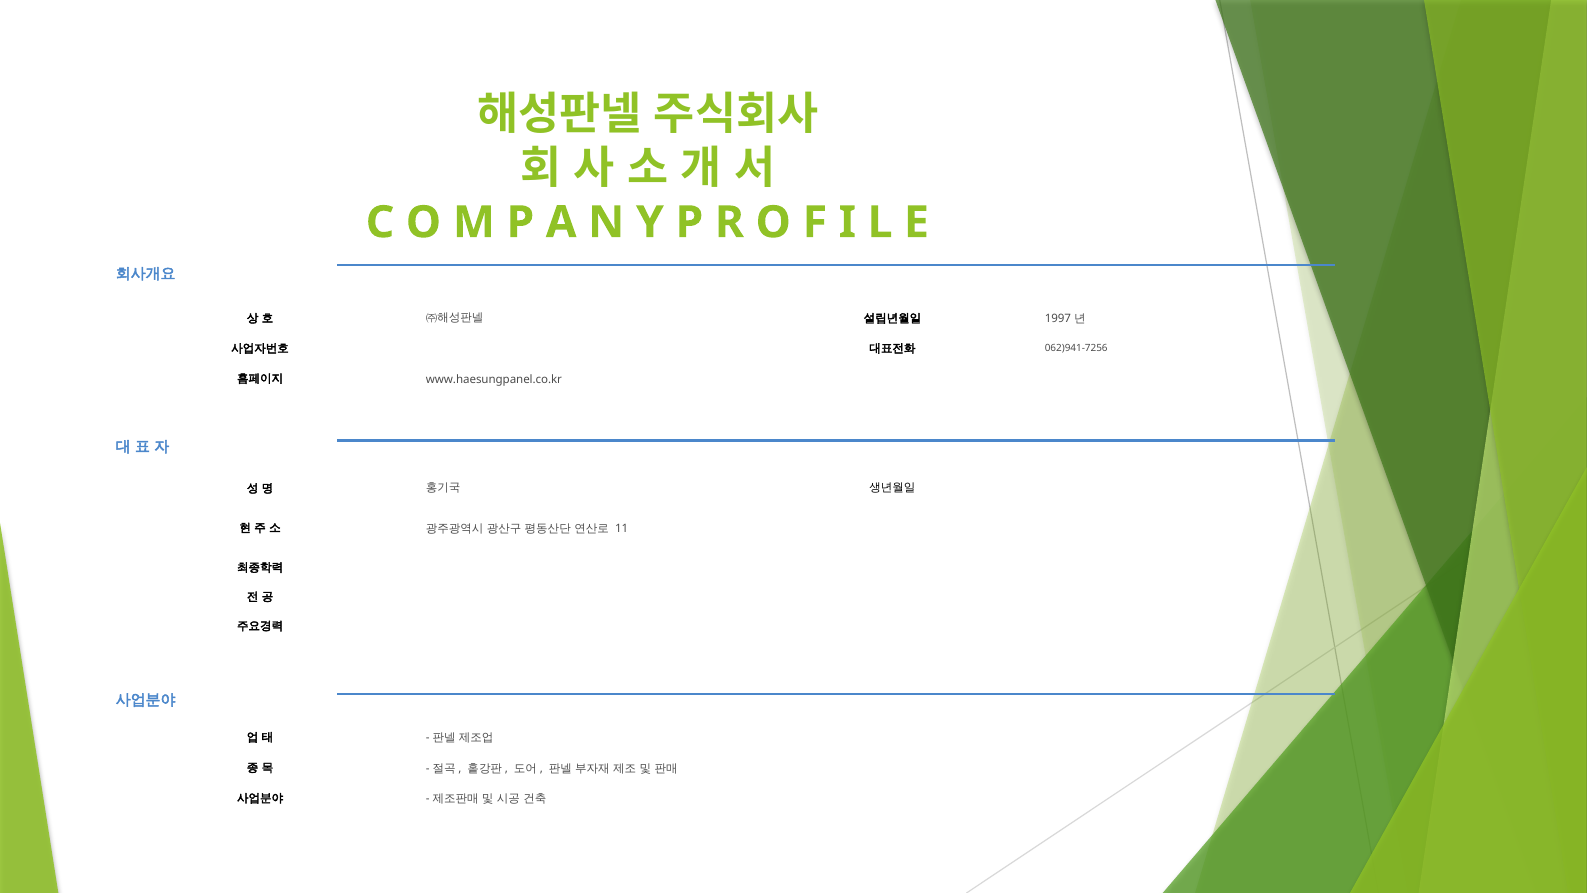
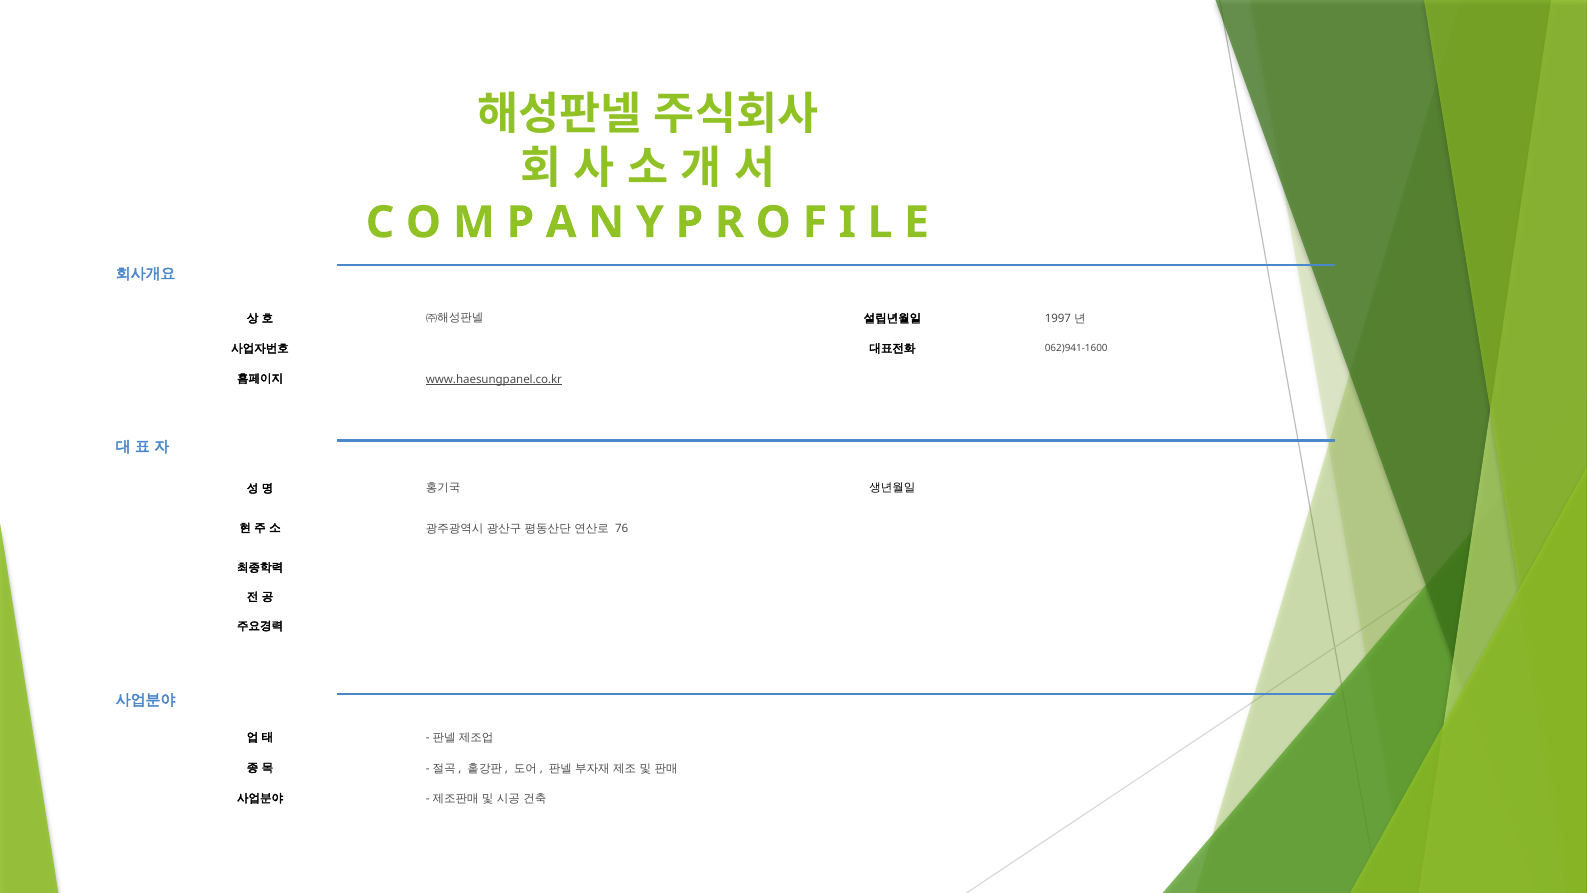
062)941-7256: 062)941-7256 -> 062)941-1600
www.haesungpanel.co.kr underline: none -> present
11: 11 -> 76
